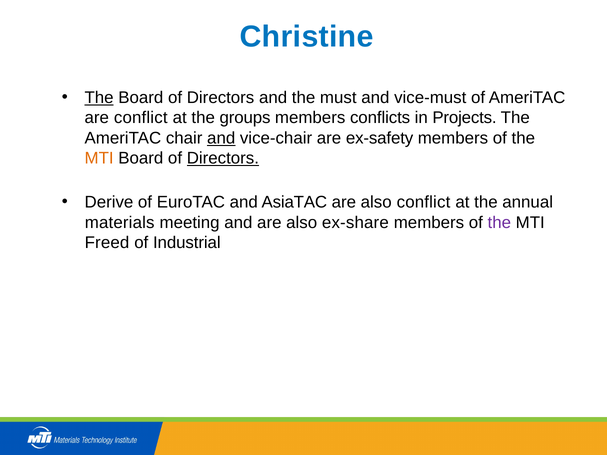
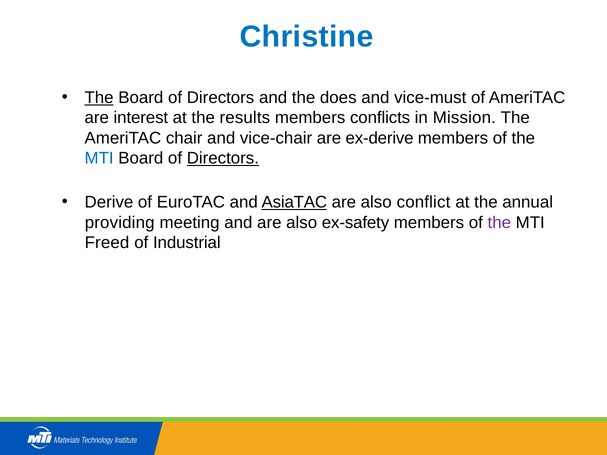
must: must -> does
are conflict: conflict -> interest
groups: groups -> results
Projects: Projects -> Mission
and at (221, 138) underline: present -> none
ex-safety: ex-safety -> ex-derive
MTI at (99, 158) colour: orange -> blue
AsiaTAC underline: none -> present
materials: materials -> providing
ex-share: ex-share -> ex-safety
